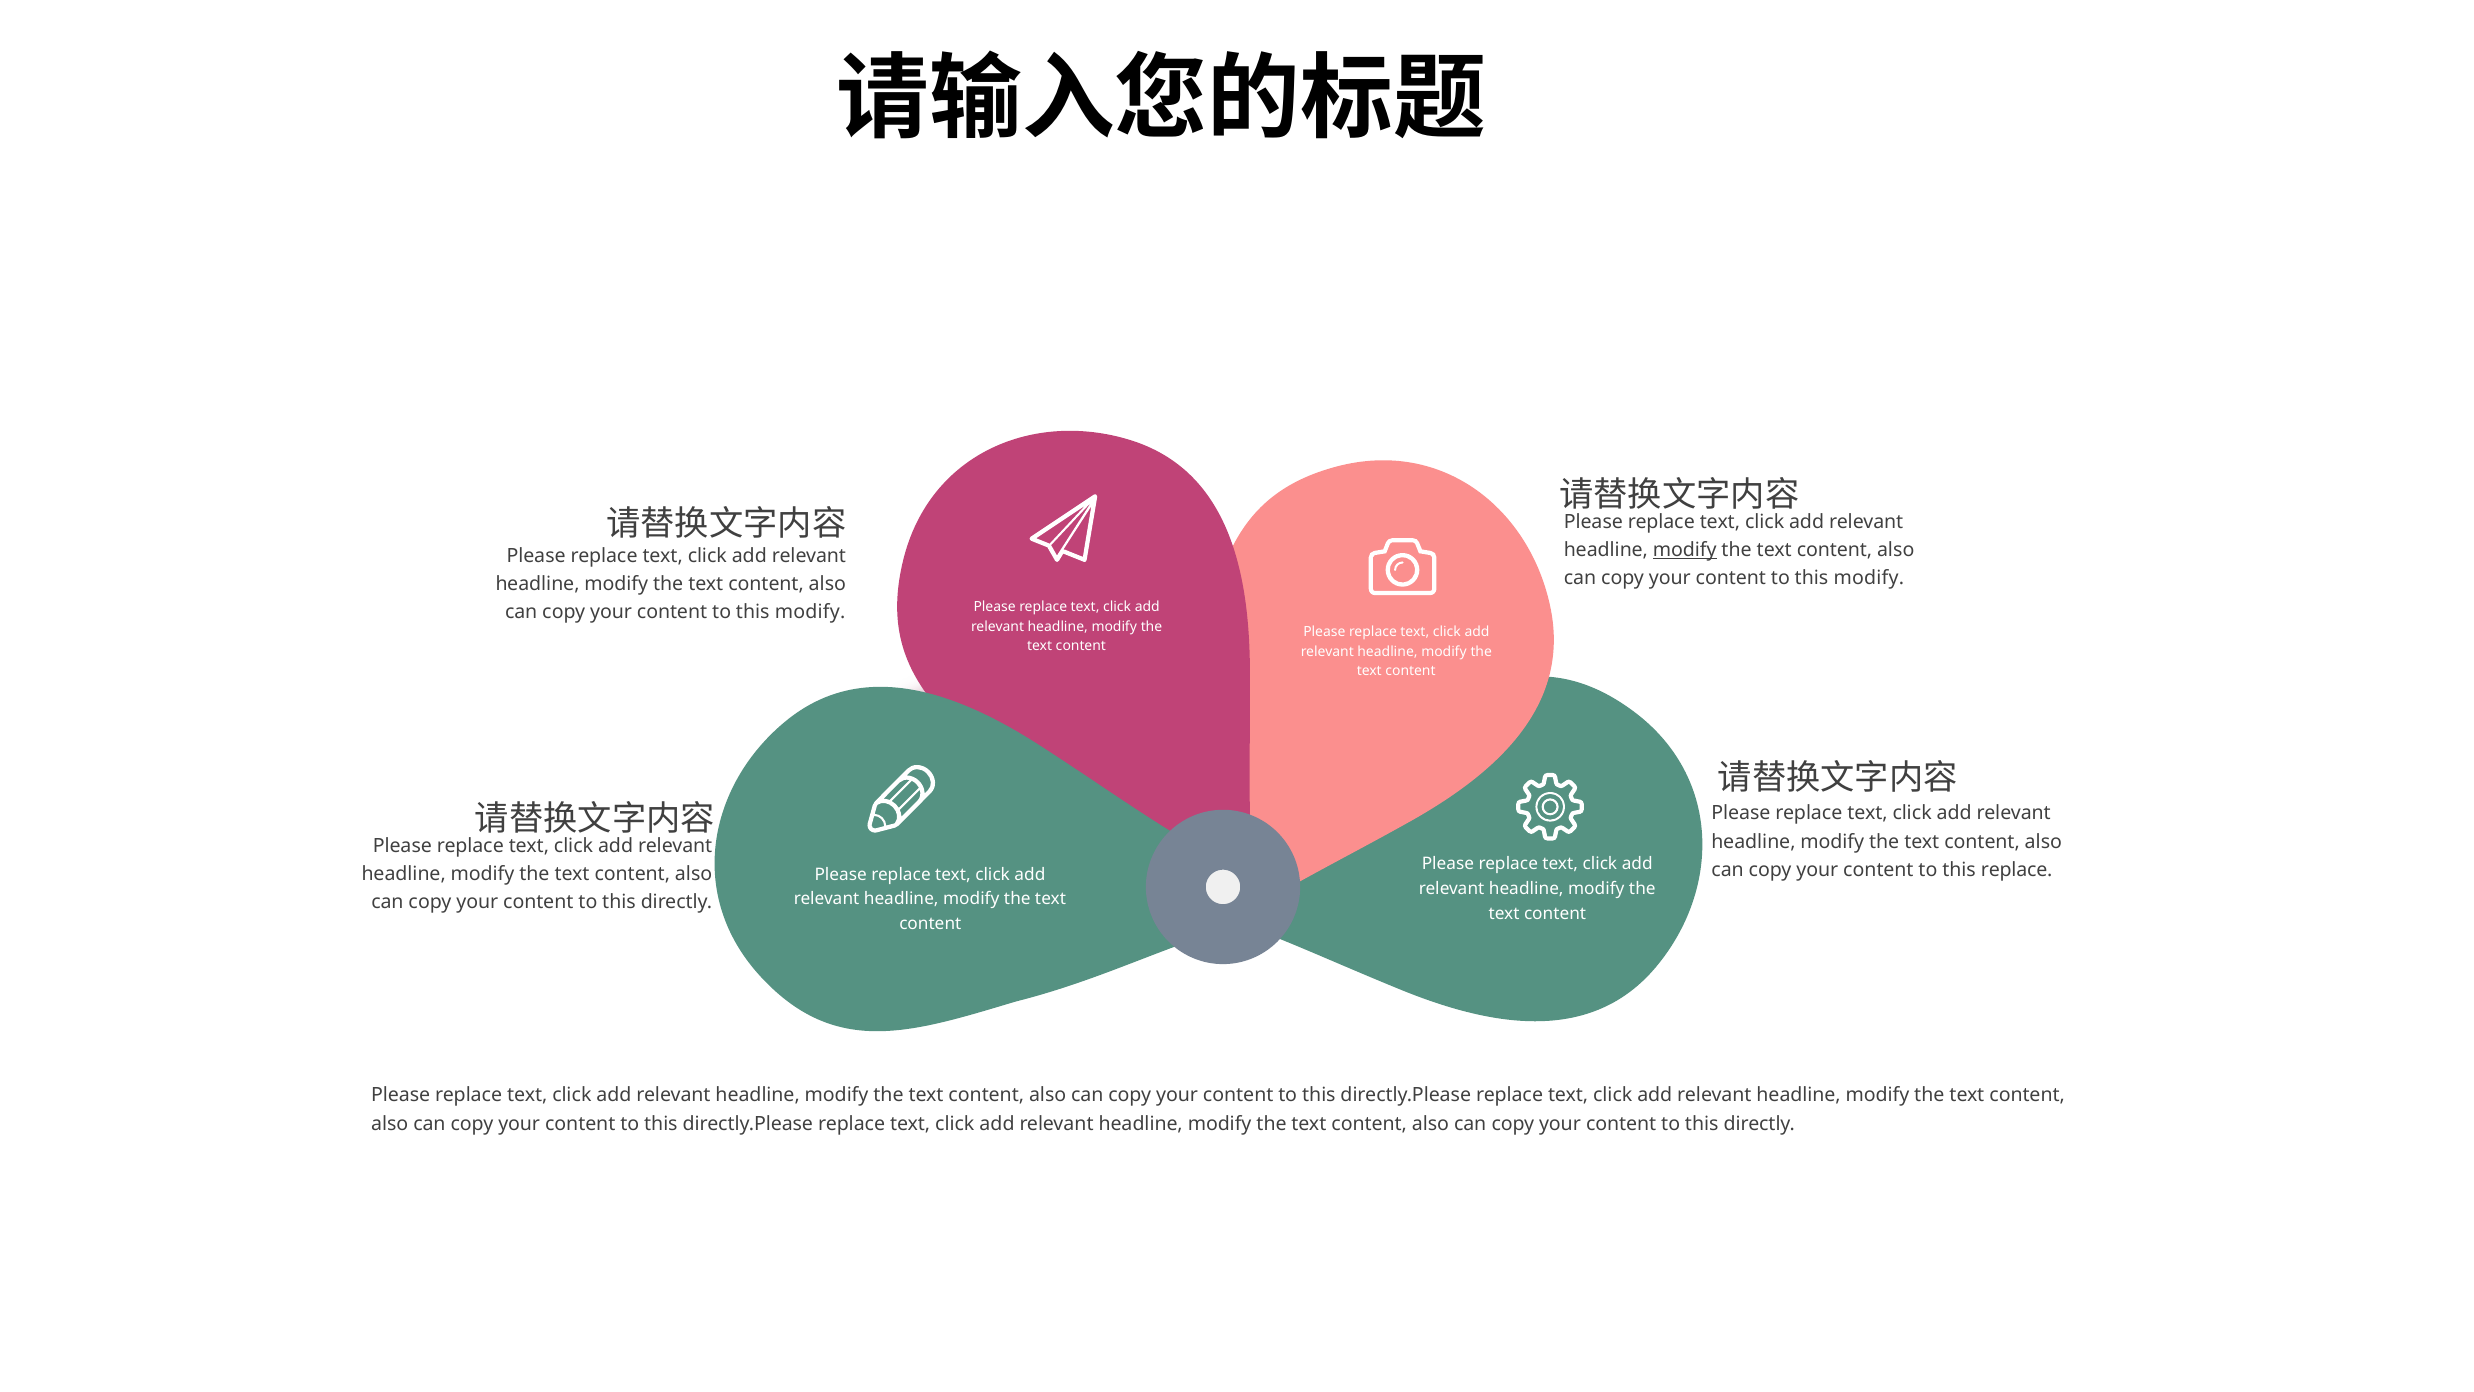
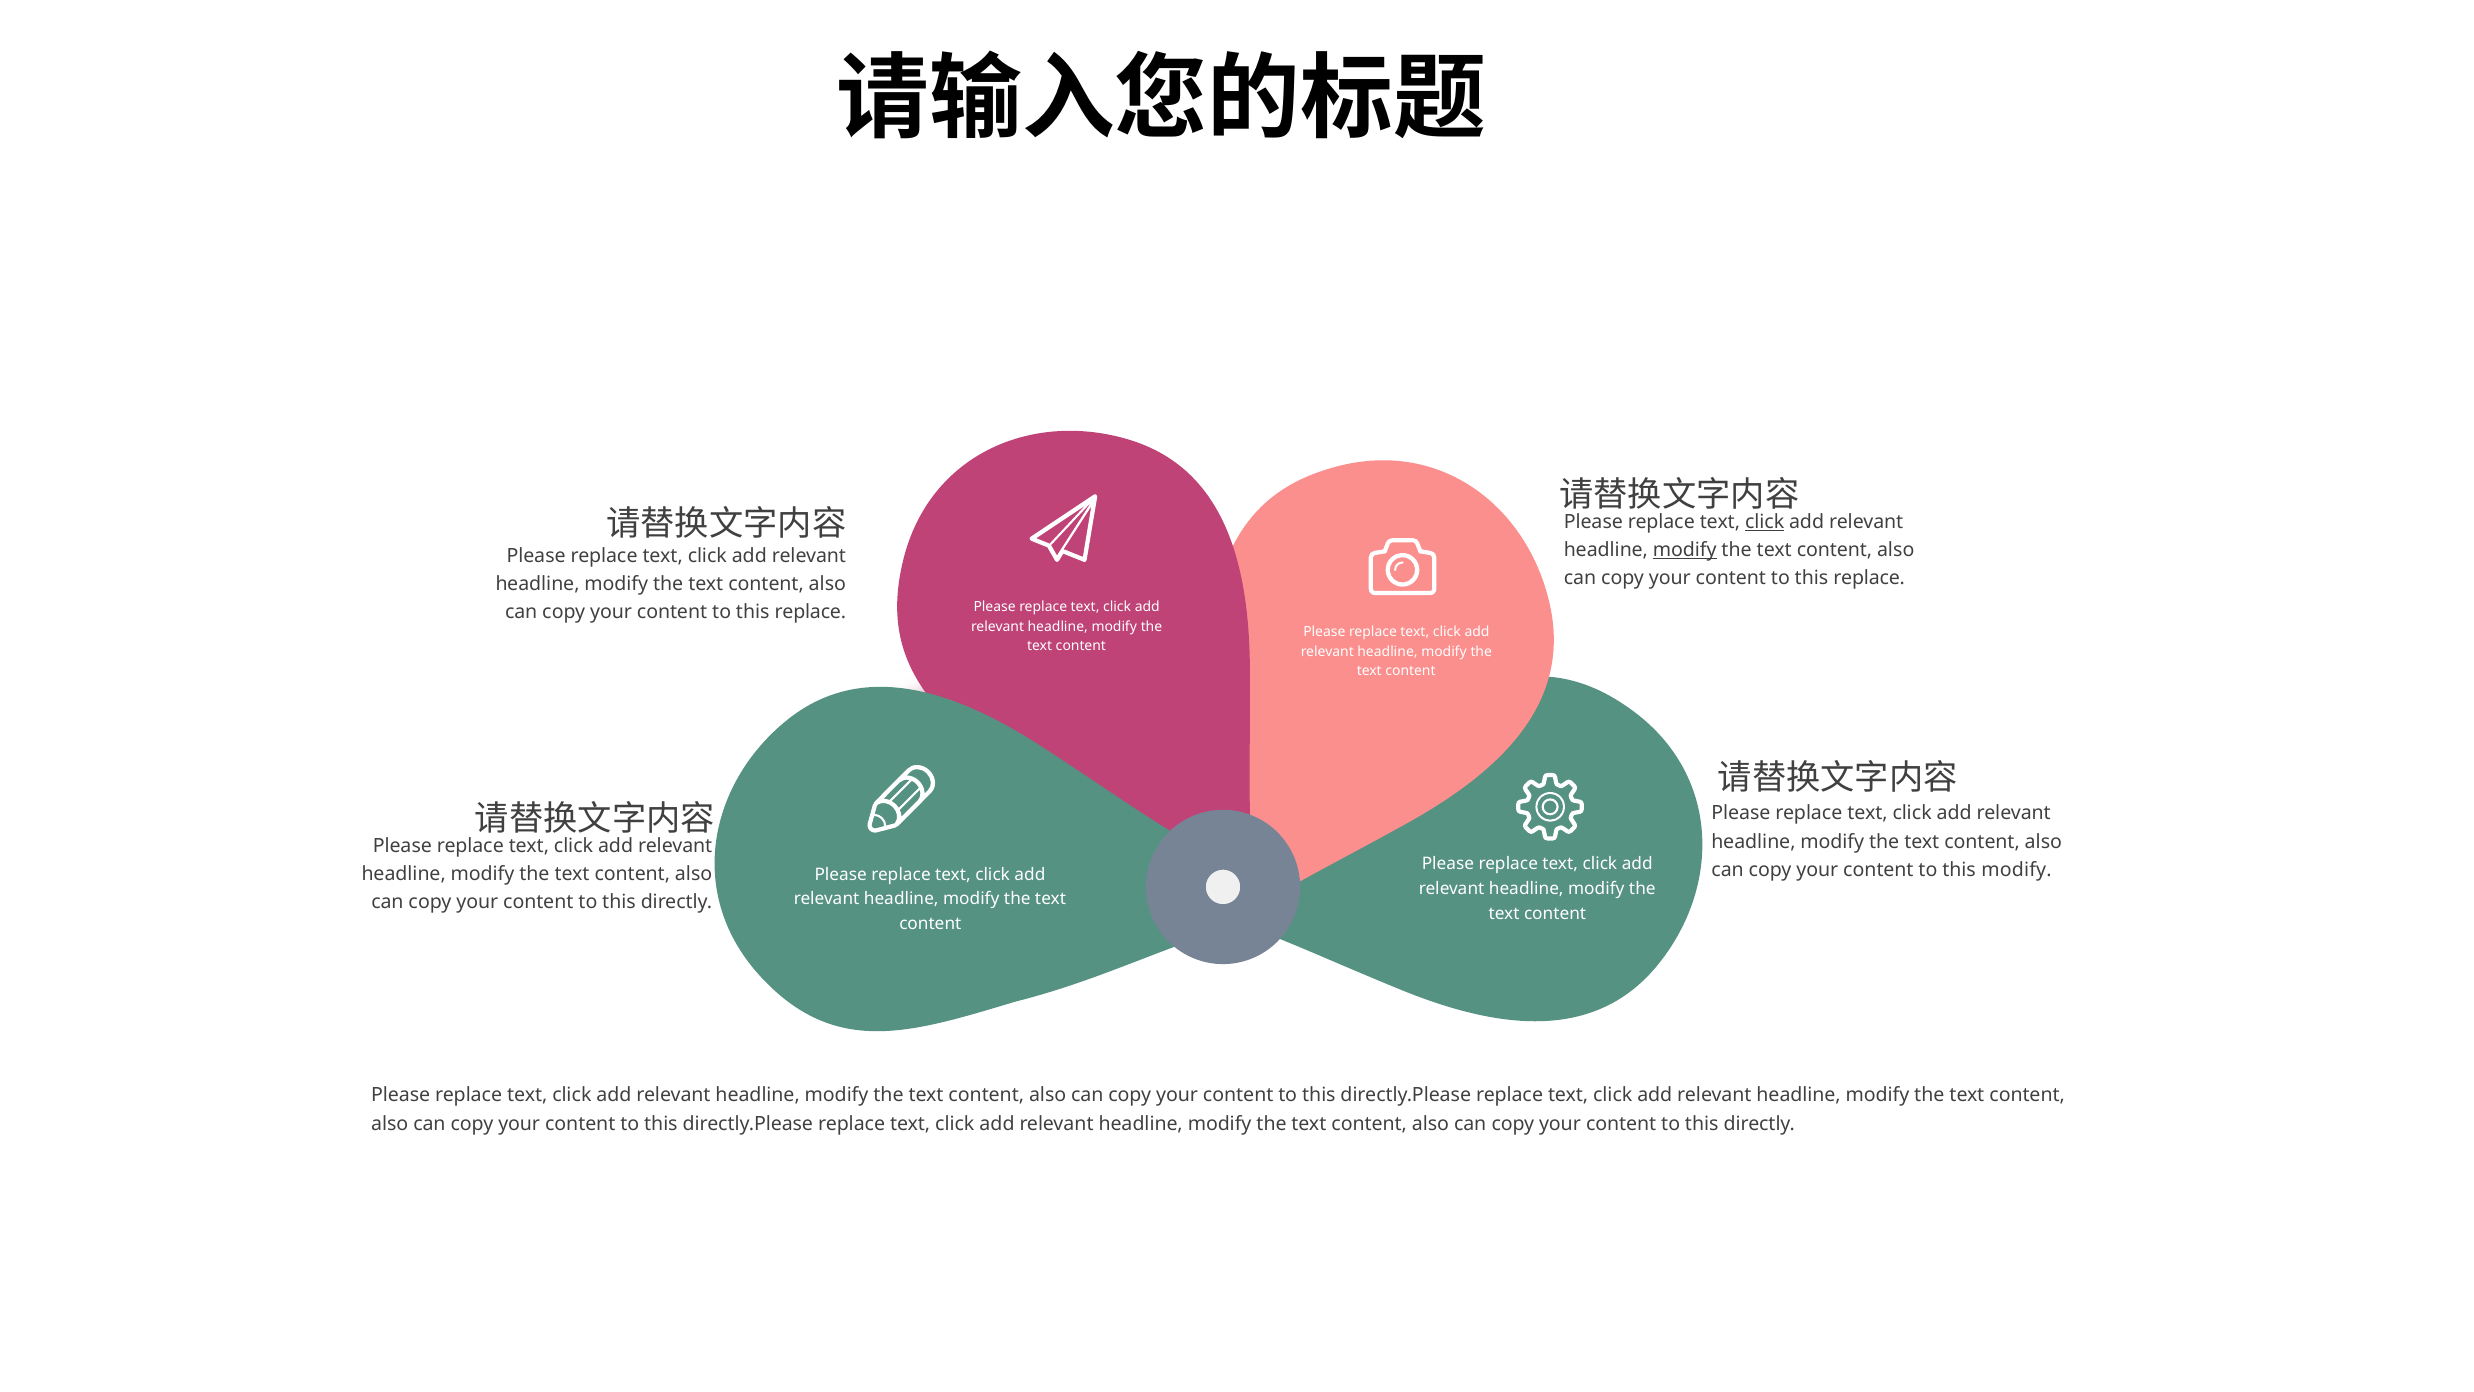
click at (1765, 522) underline: none -> present
modify at (1869, 578): modify -> replace
modify at (810, 612): modify -> replace
this replace: replace -> modify
